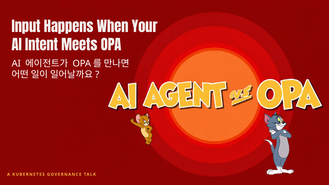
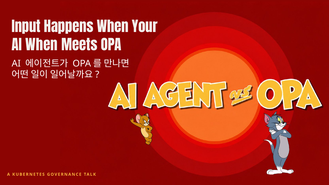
AI Intent: Intent -> When
